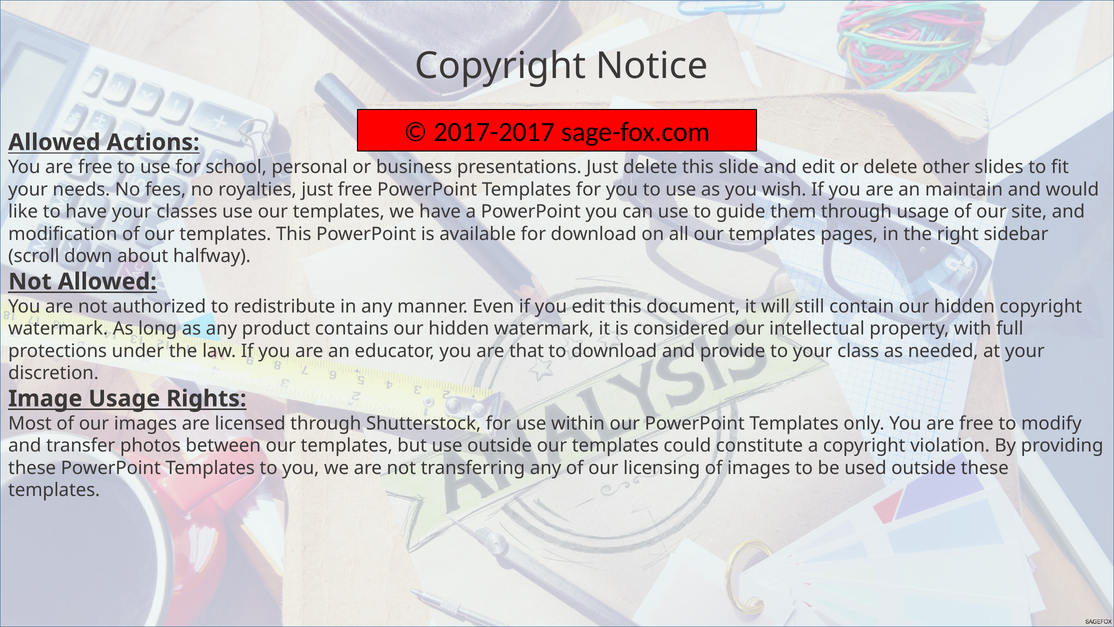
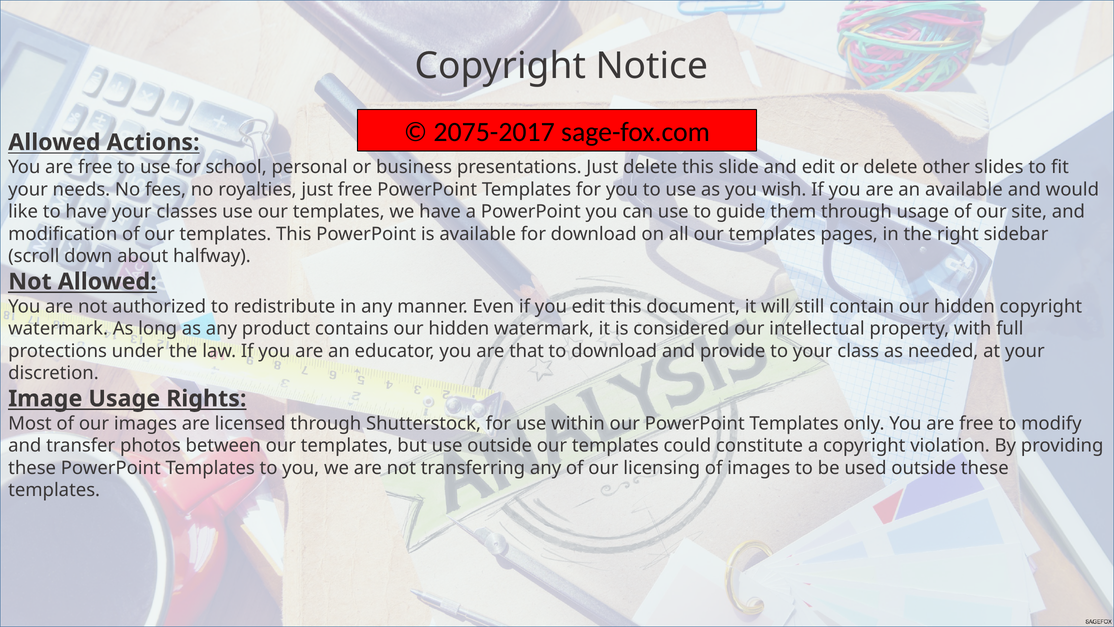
2017-2017: 2017-2017 -> 2075-2017
an maintain: maintain -> available
